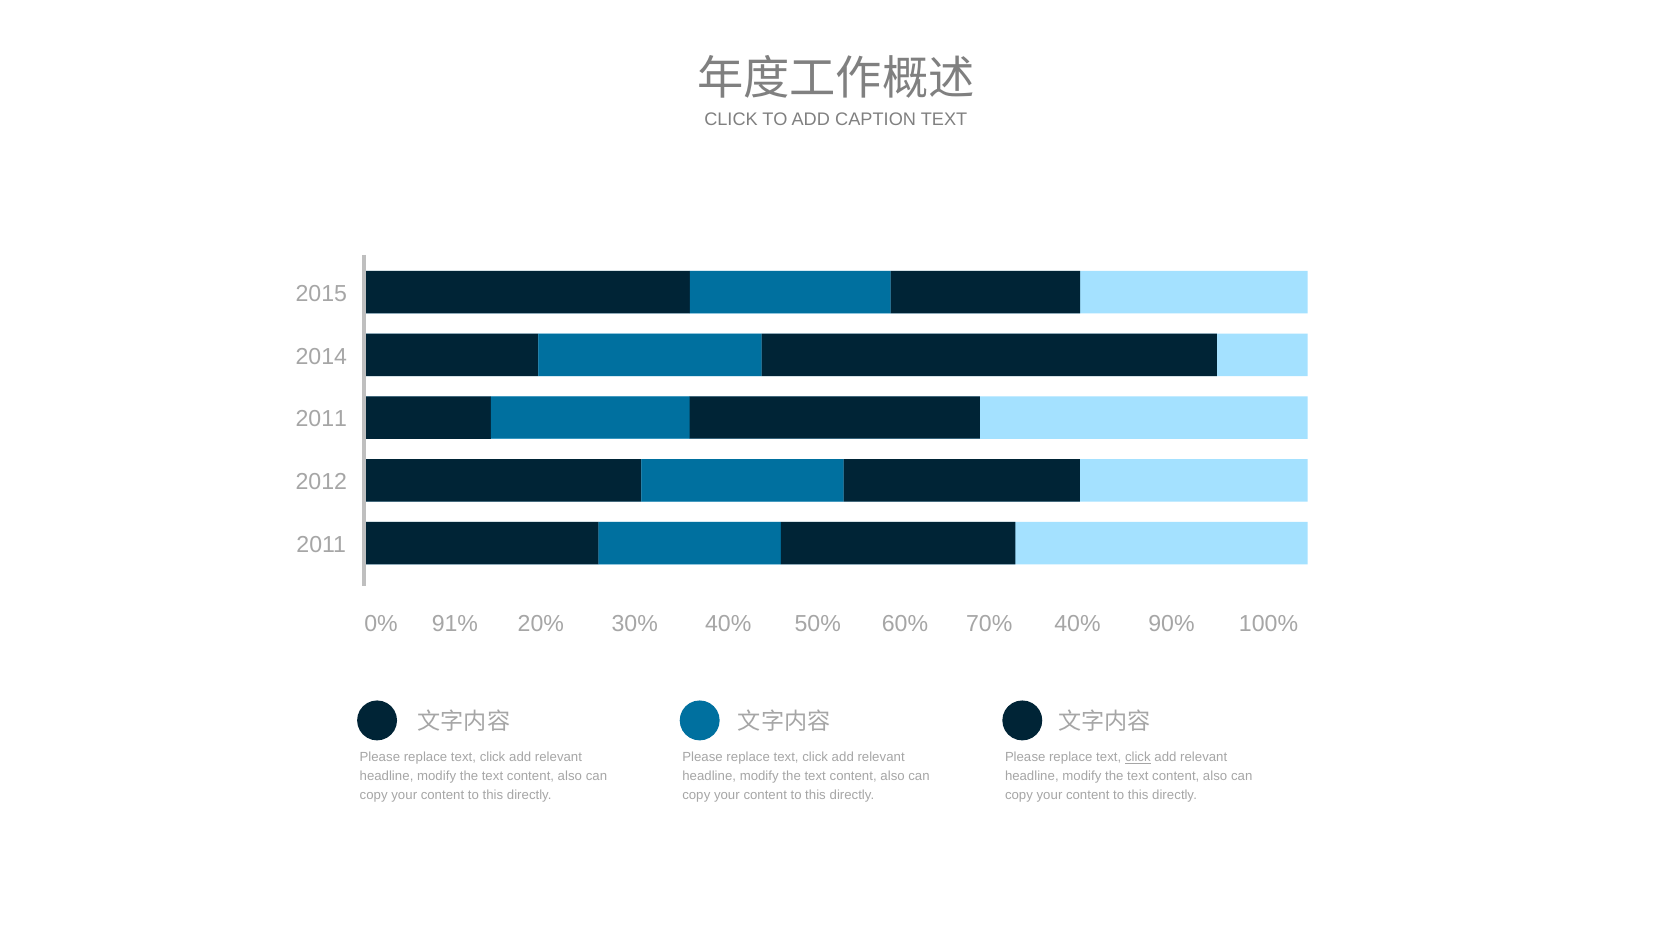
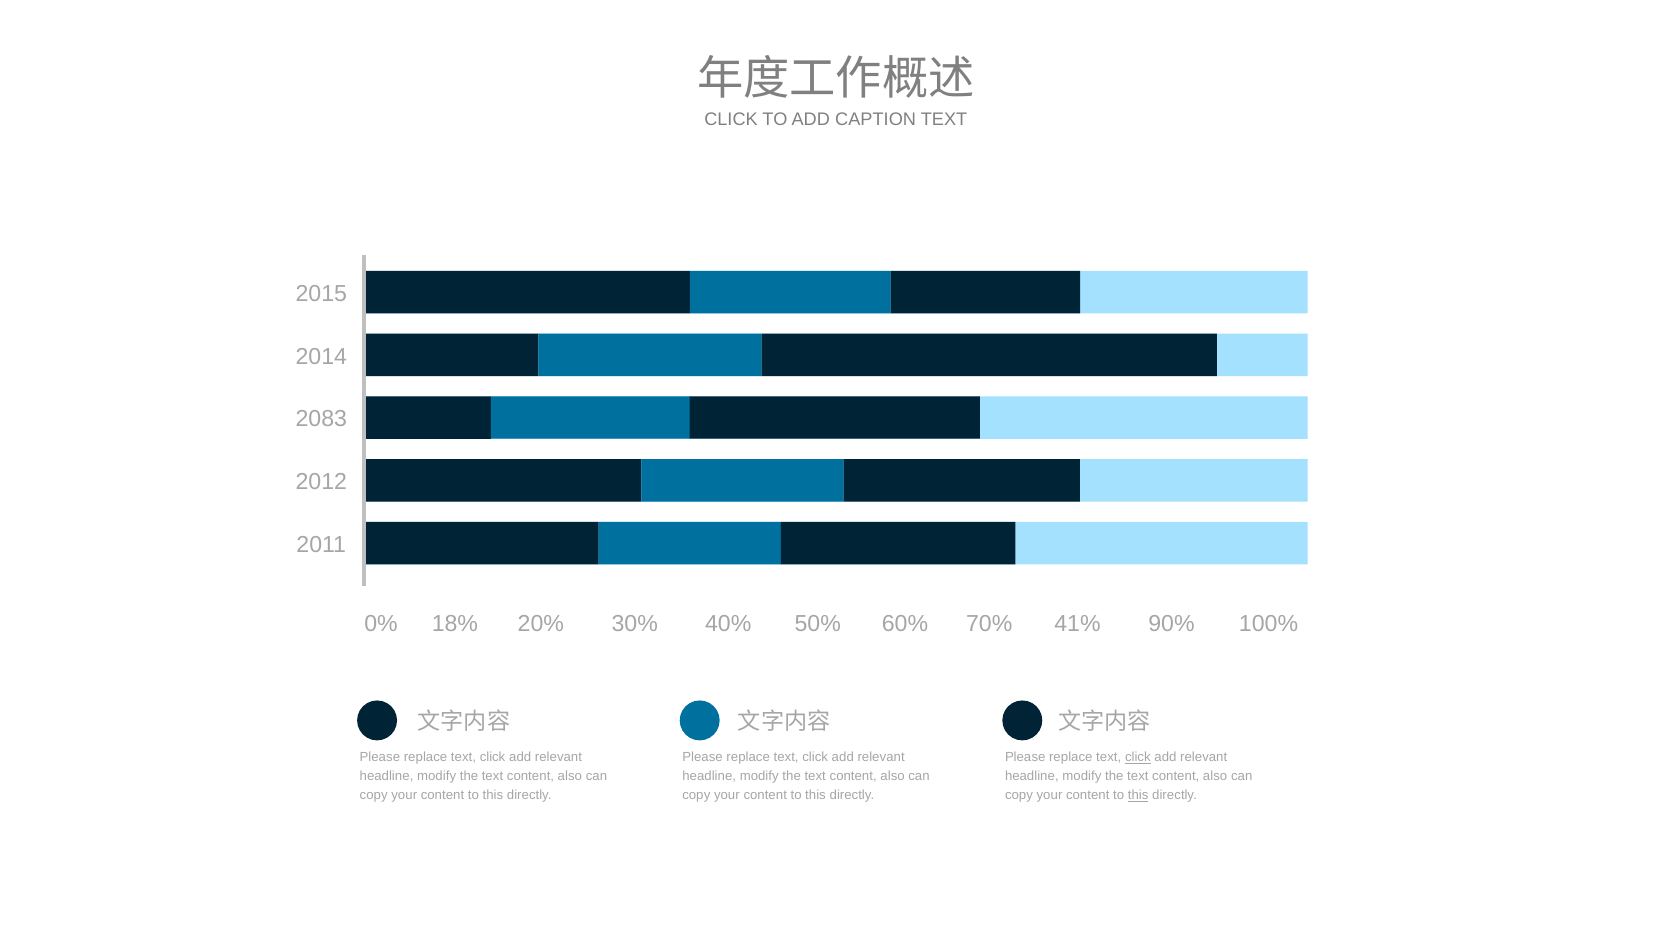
2011 at (321, 419): 2011 -> 2083
91%: 91% -> 18%
70% 40%: 40% -> 41%
this at (1138, 795) underline: none -> present
